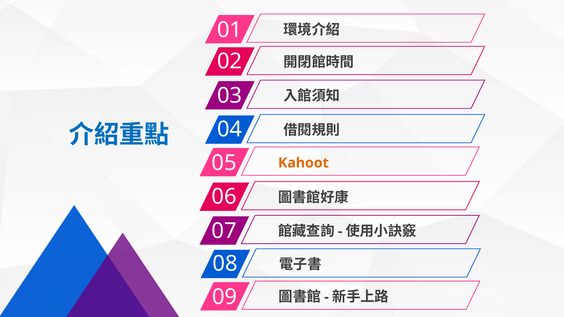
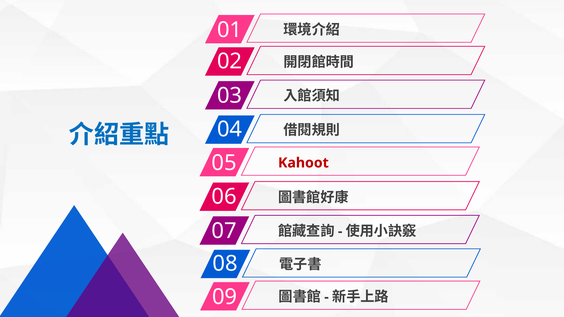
Kahoot colour: orange -> red
